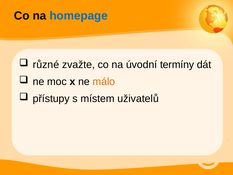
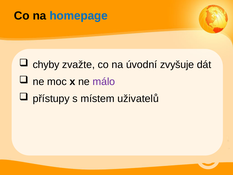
různé: různé -> chyby
termíny: termíny -> zvyšuje
málo colour: orange -> purple
